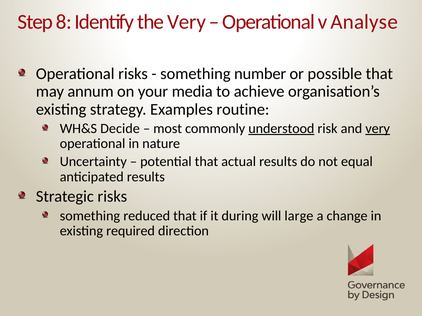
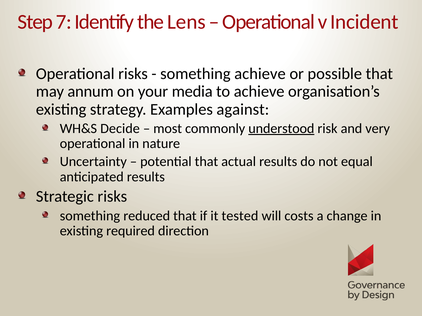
8: 8 -> 7
the Very: Very -> Lens
Analyse: Analyse -> Incident
something number: number -> achieve
routine: routine -> against
very at (378, 129) underline: present -> none
during: during -> tested
large: large -> costs
